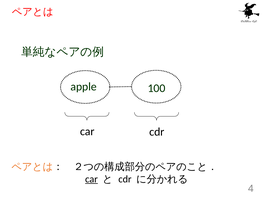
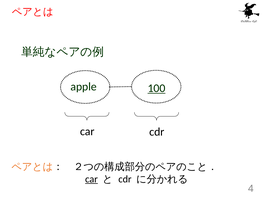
100 underline: none -> present
